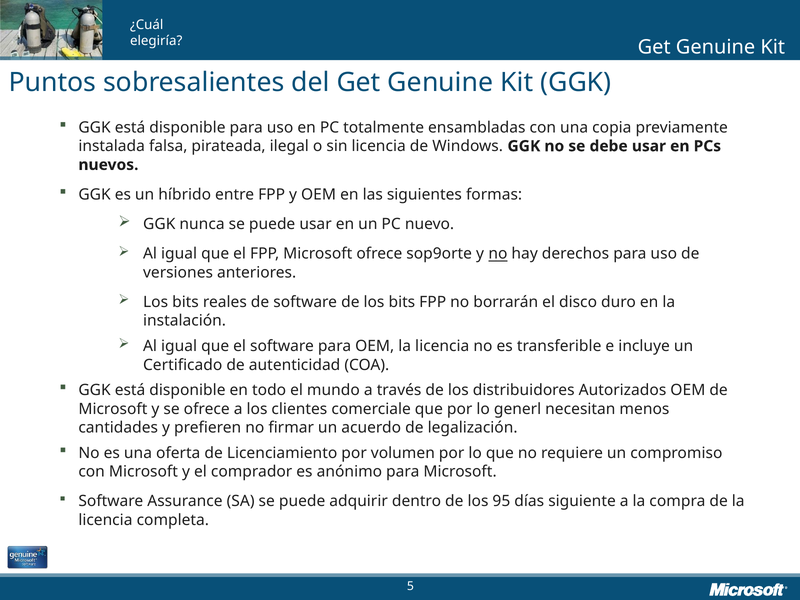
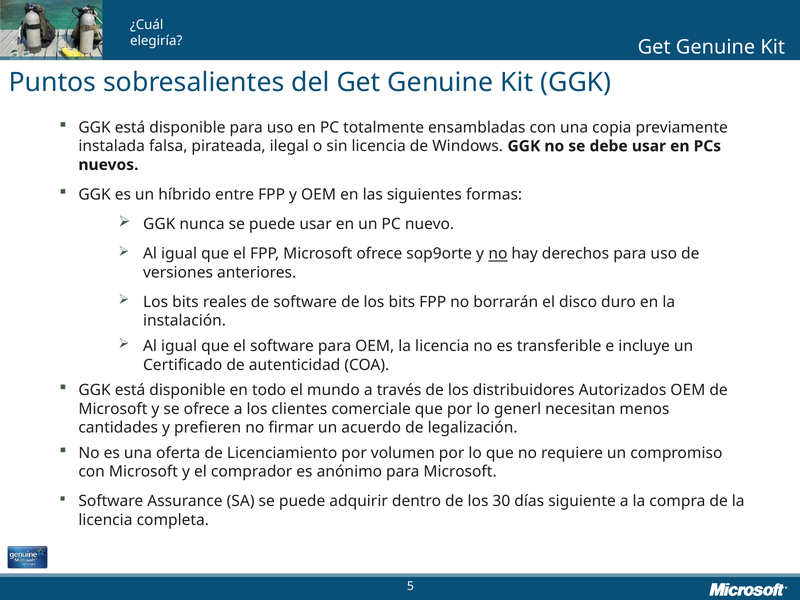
95: 95 -> 30
